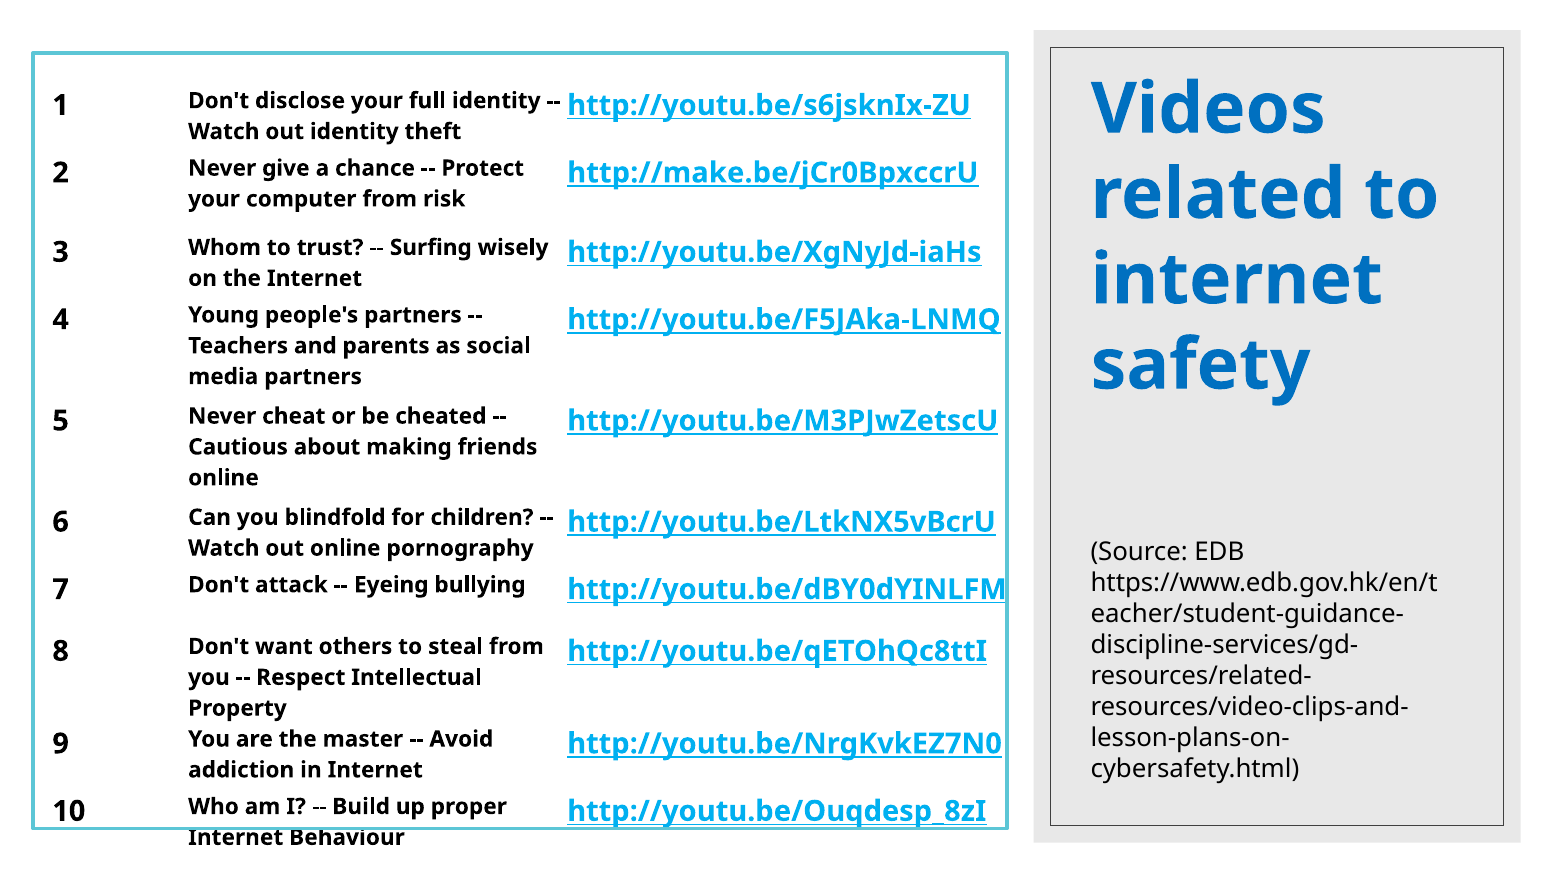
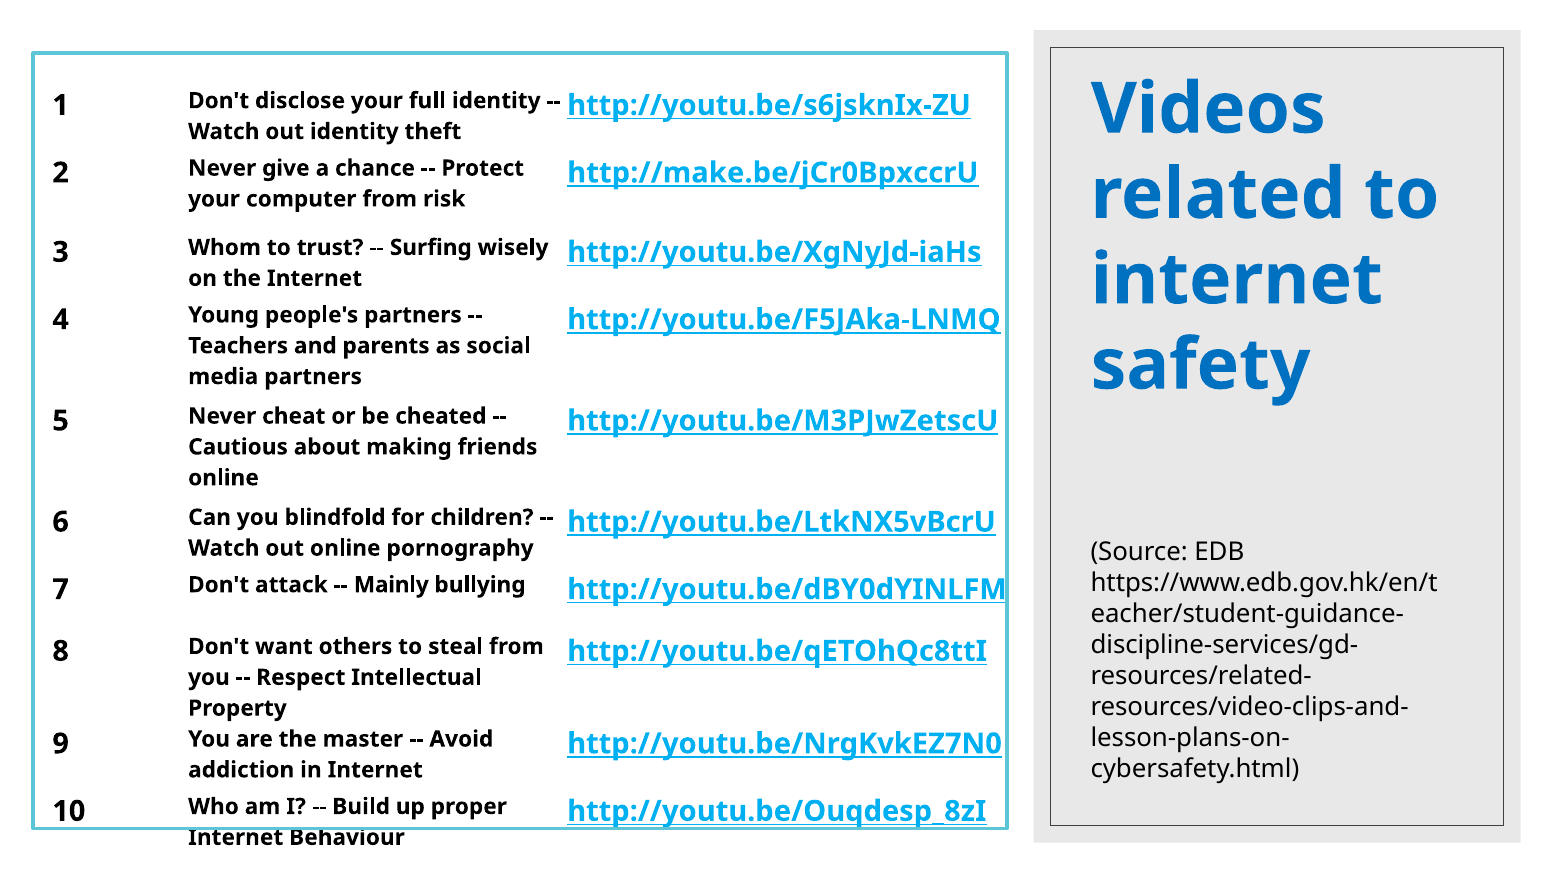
Eyeing: Eyeing -> Mainly
